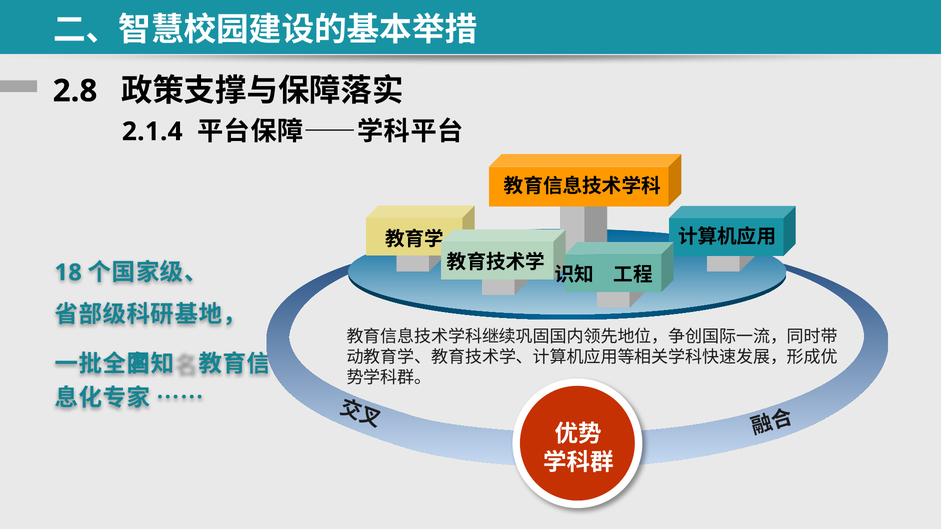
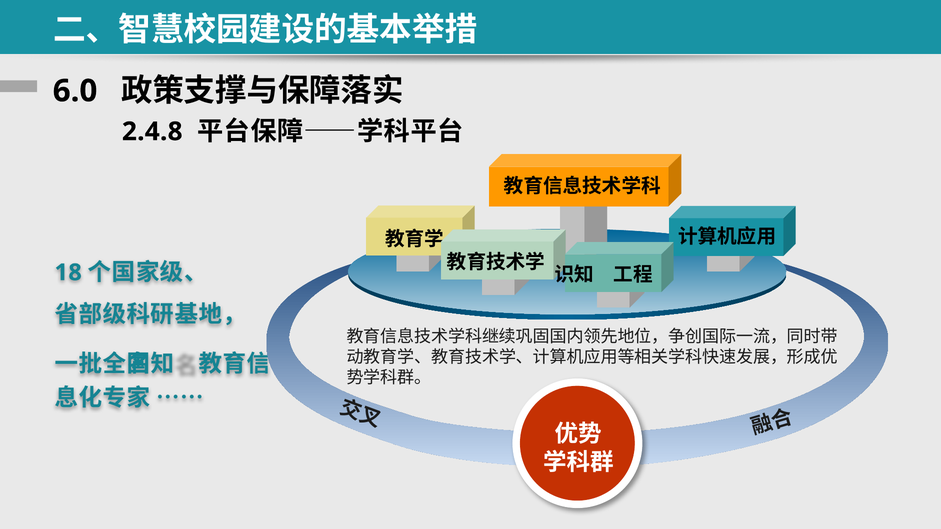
2.8: 2.8 -> 6.0
2.1.4: 2.1.4 -> 2.4.8
